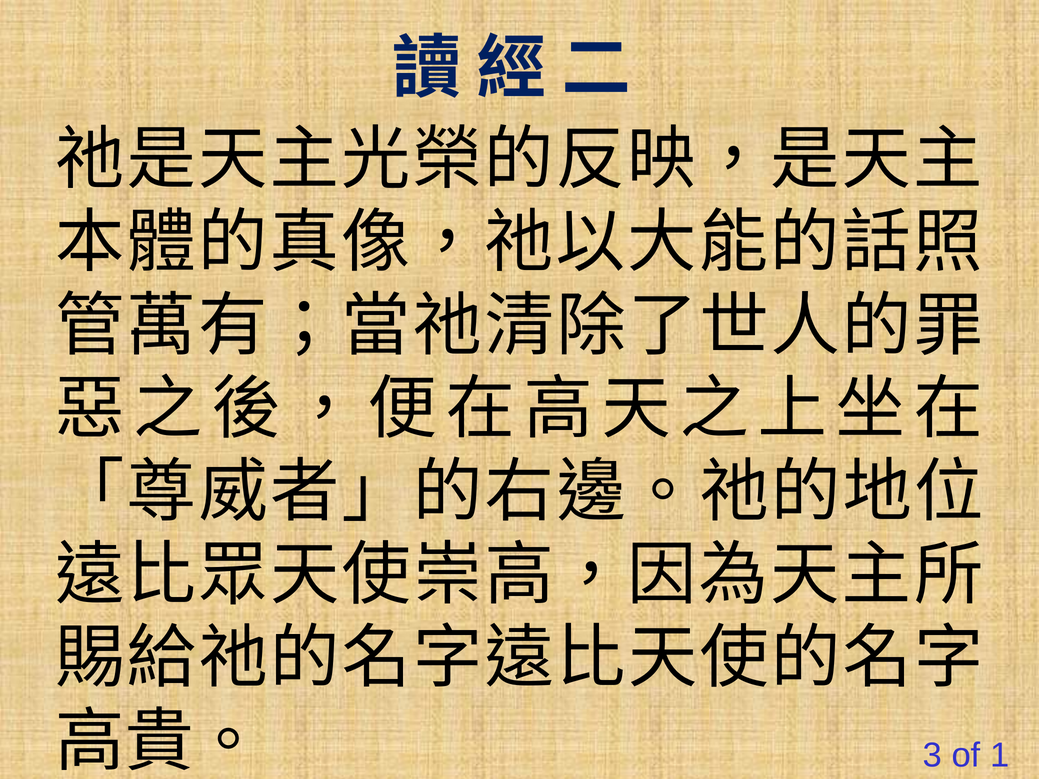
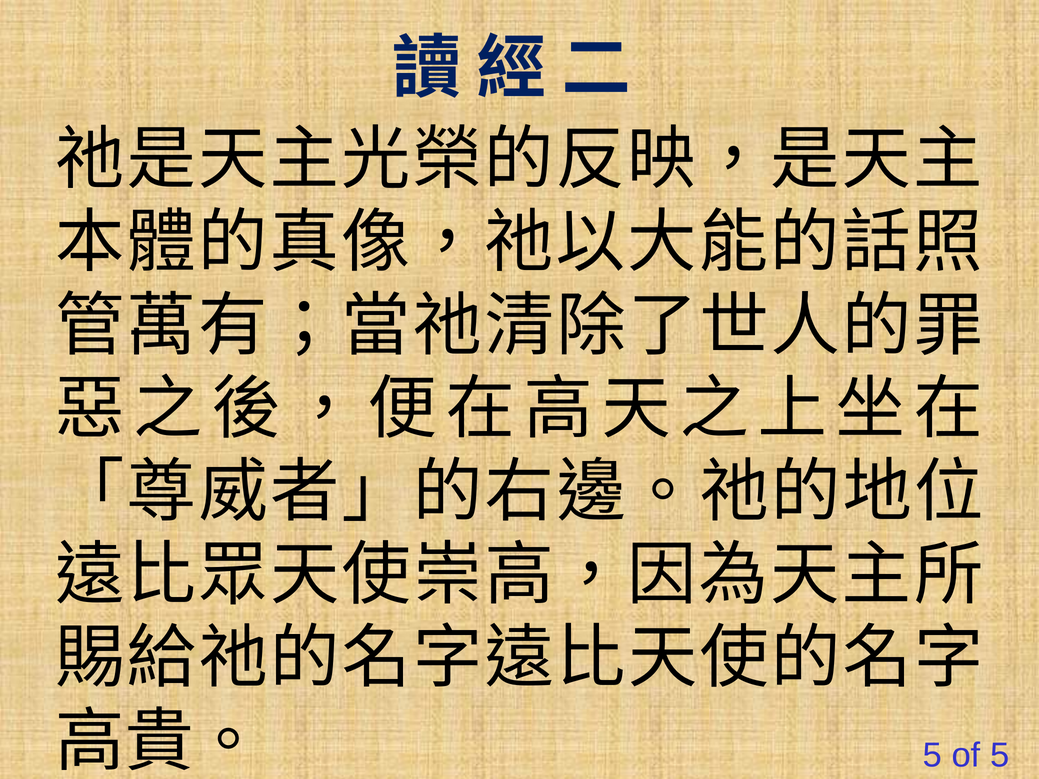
3 at (933, 755): 3 -> 5
of 1: 1 -> 5
